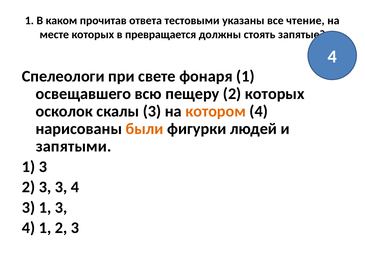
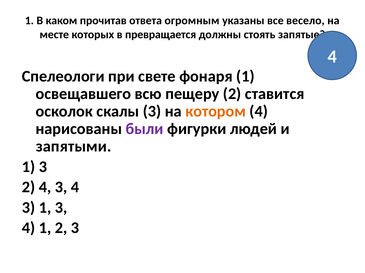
тестовыми: тестовыми -> огромным
чтение: чтение -> весело
2 которых: которых -> ставится
были colour: orange -> purple
3 at (45, 188): 3 -> 4
